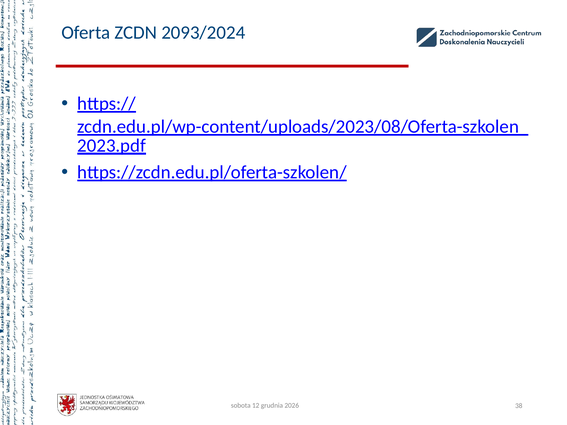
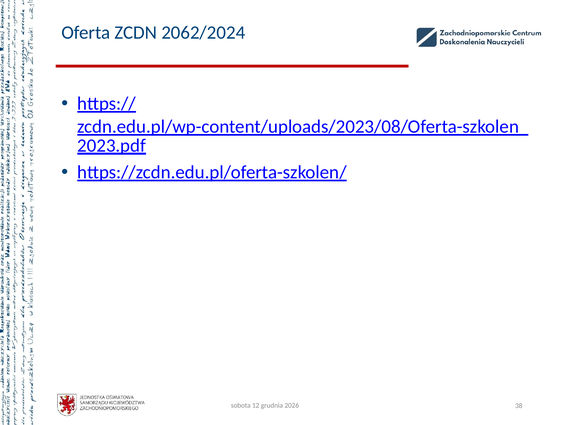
2093/2024: 2093/2024 -> 2062/2024
